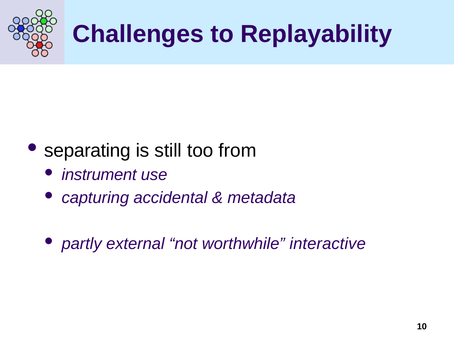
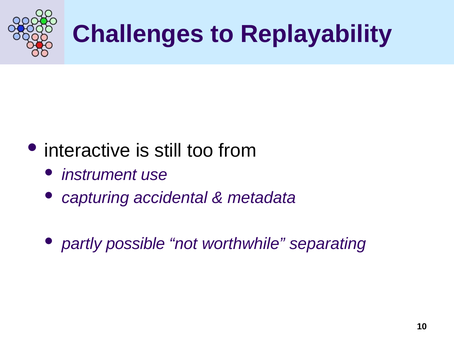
separating: separating -> interactive
external: external -> possible
interactive: interactive -> separating
